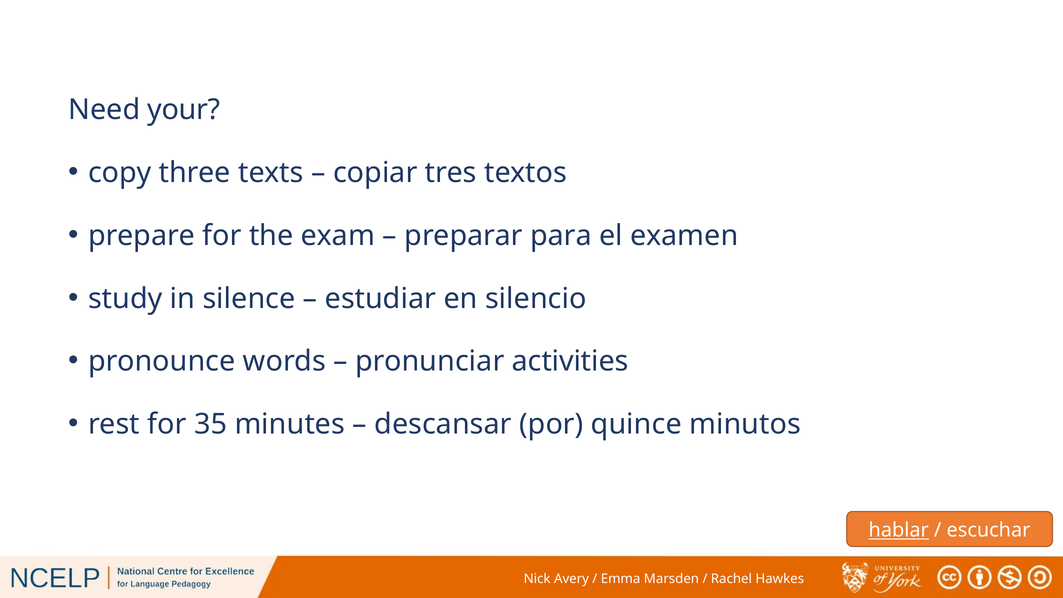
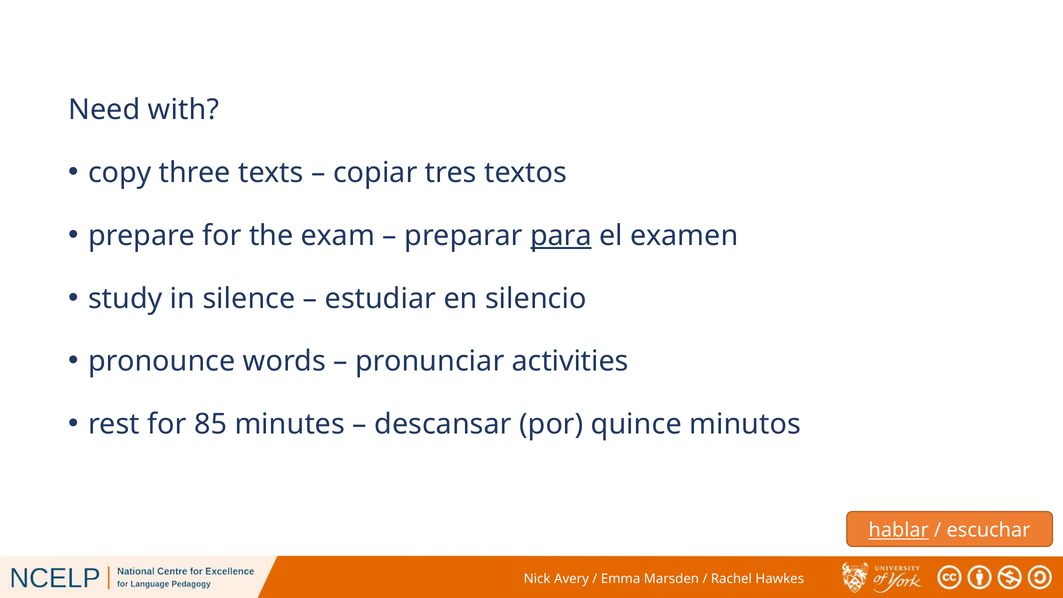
your: your -> with
para underline: none -> present
35: 35 -> 85
